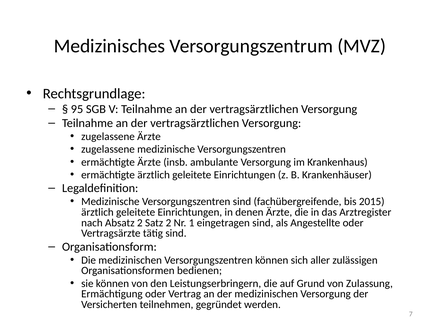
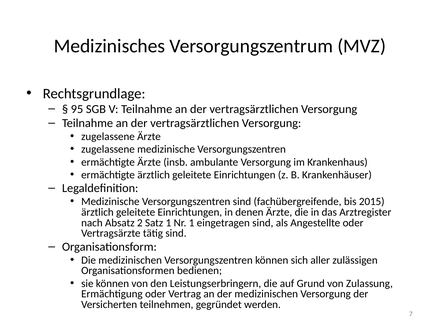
Satz 2: 2 -> 1
